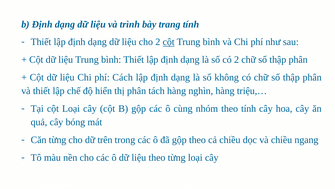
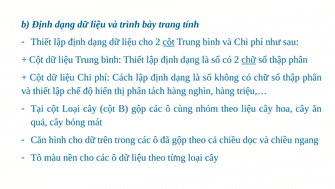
chữ at (249, 60) underline: none -> present
theo tính: tính -> liệu
Căn từng: từng -> hình
